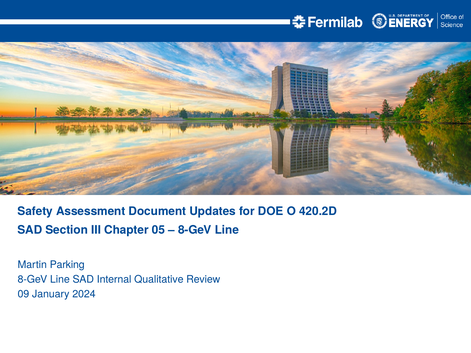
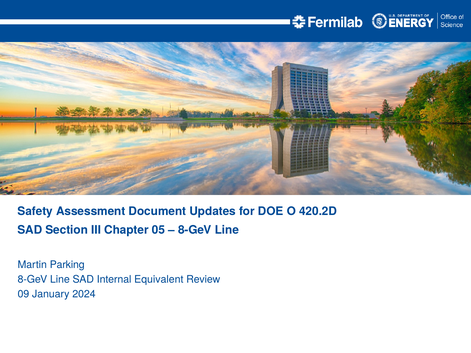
Qualitative: Qualitative -> Equivalent
